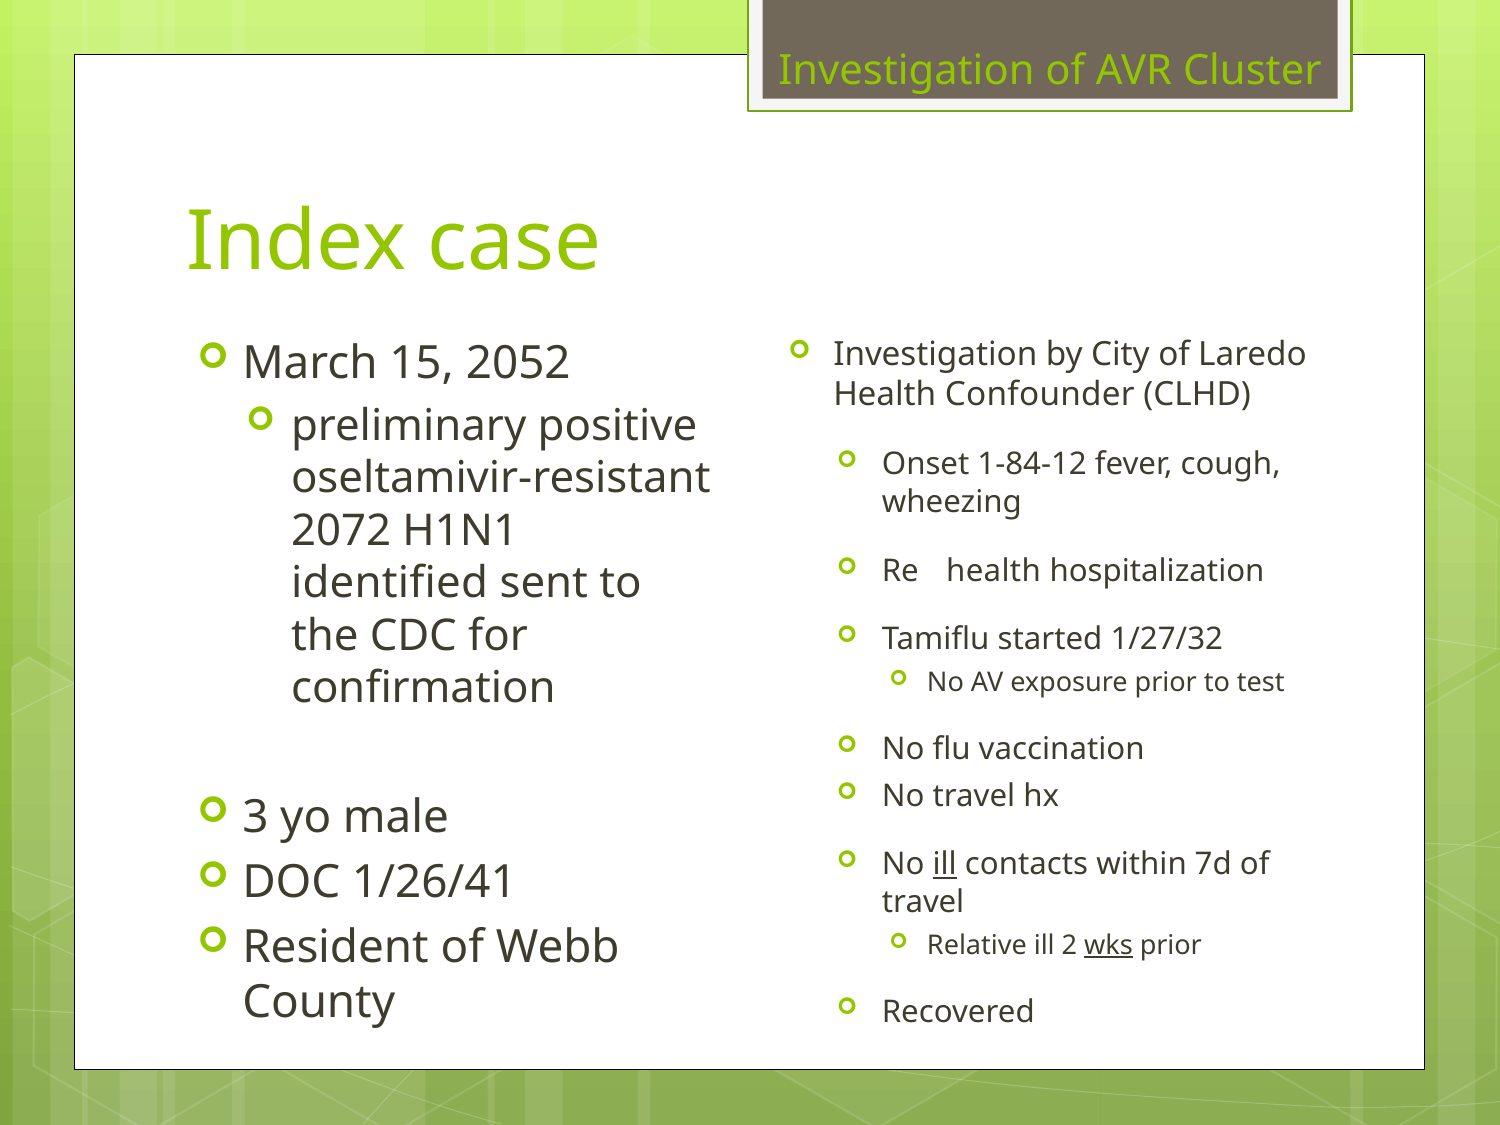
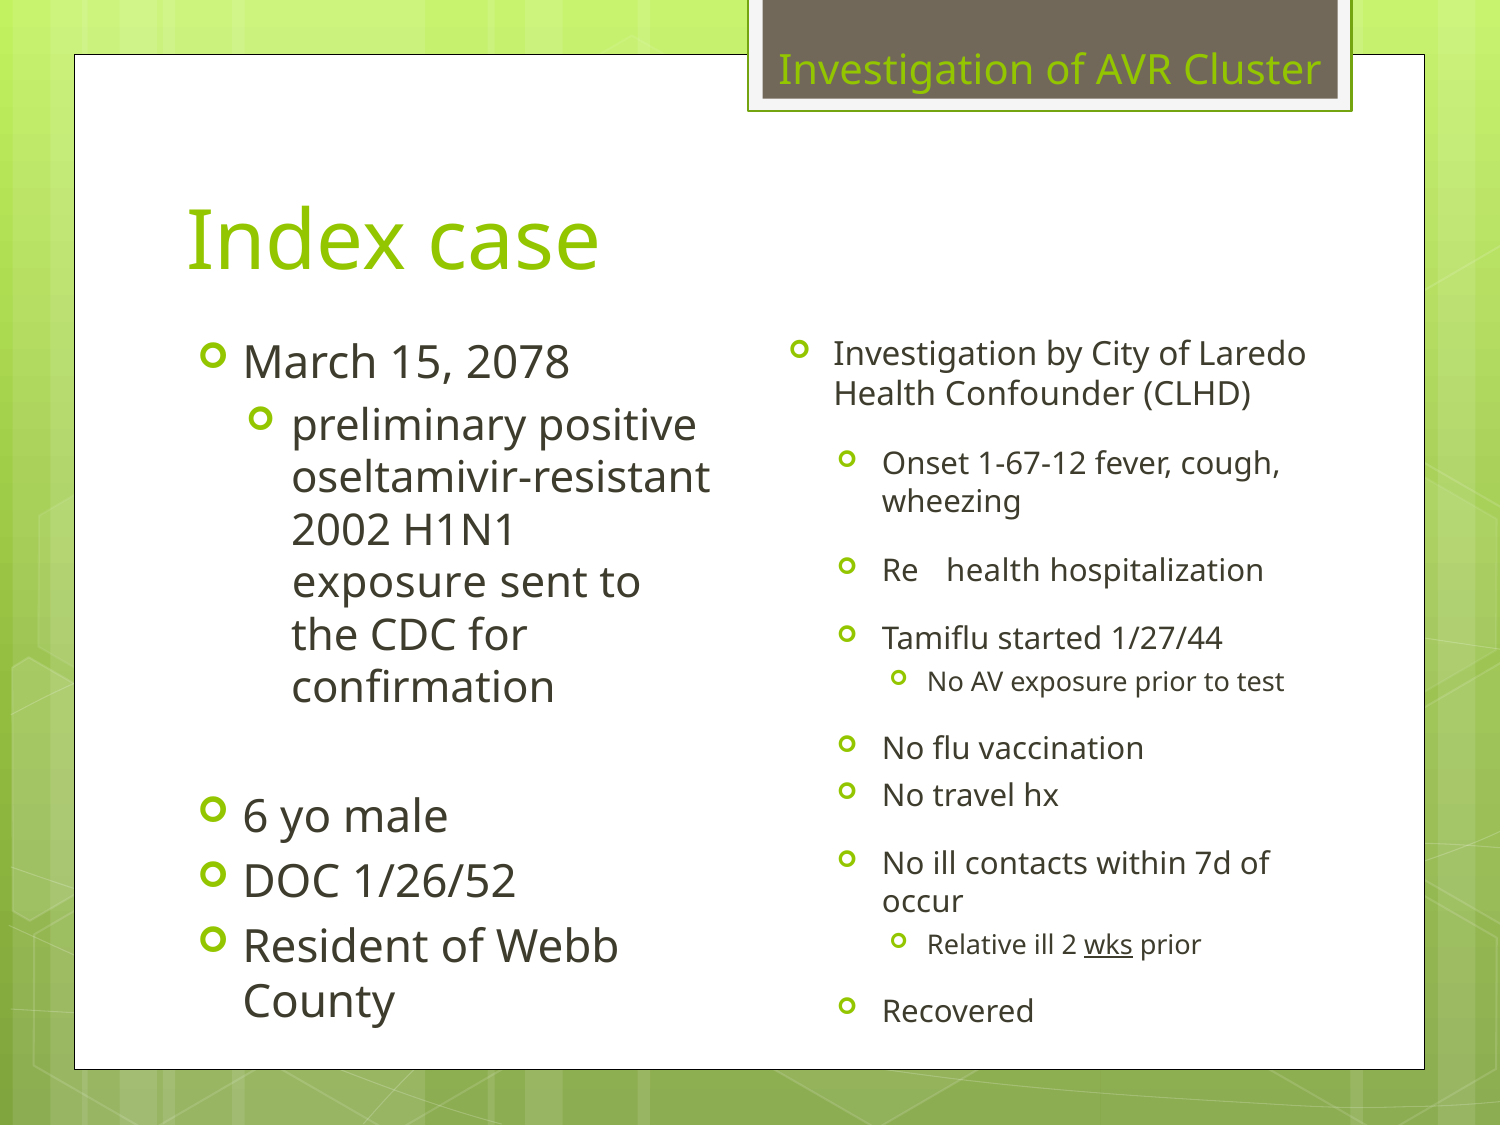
2052: 2052 -> 2078
1-84-12: 1-84-12 -> 1-67-12
2072: 2072 -> 2002
identified at (390, 583): identified -> exposure
1/27/32: 1/27/32 -> 1/27/44
3: 3 -> 6
ill at (945, 865) underline: present -> none
1/26/41: 1/26/41 -> 1/26/52
travel at (923, 902): travel -> occur
